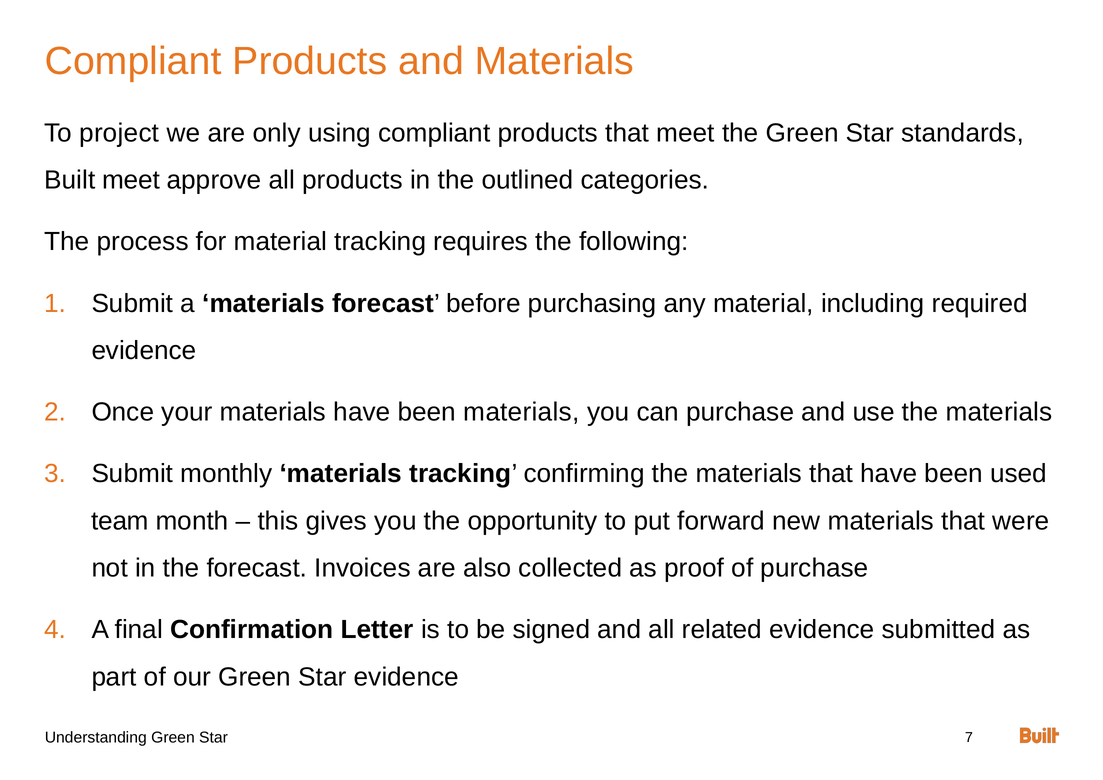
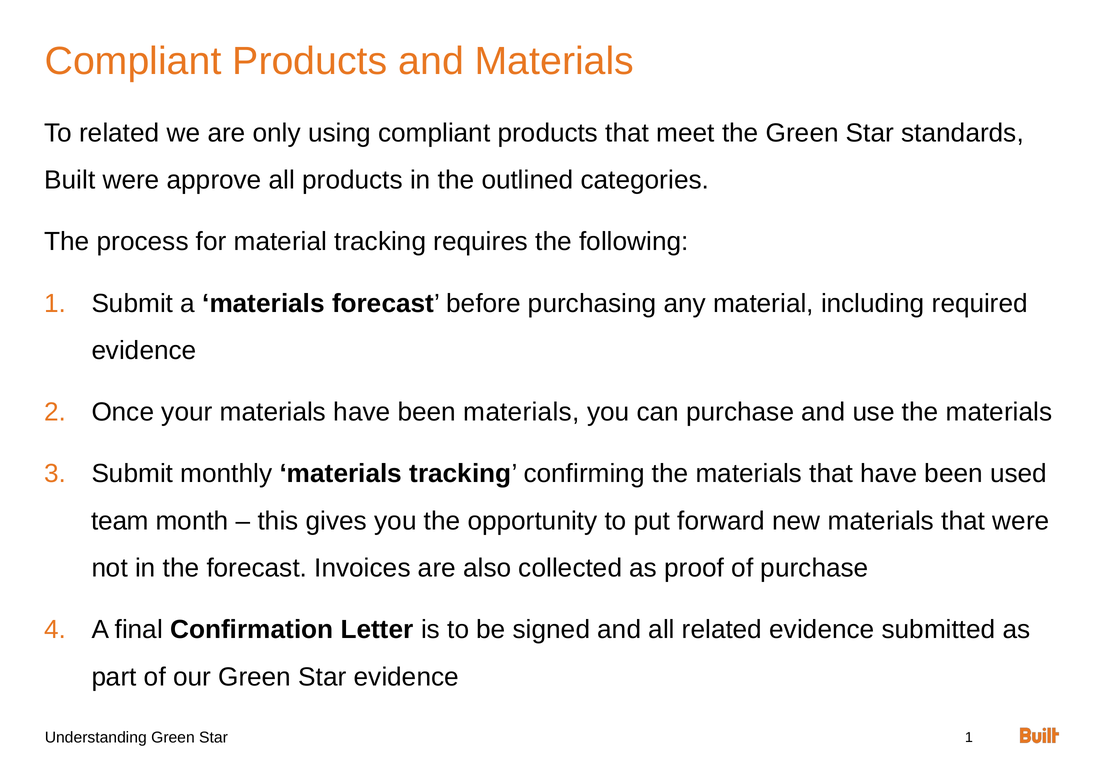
To project: project -> related
Built meet: meet -> were
Star 7: 7 -> 1
